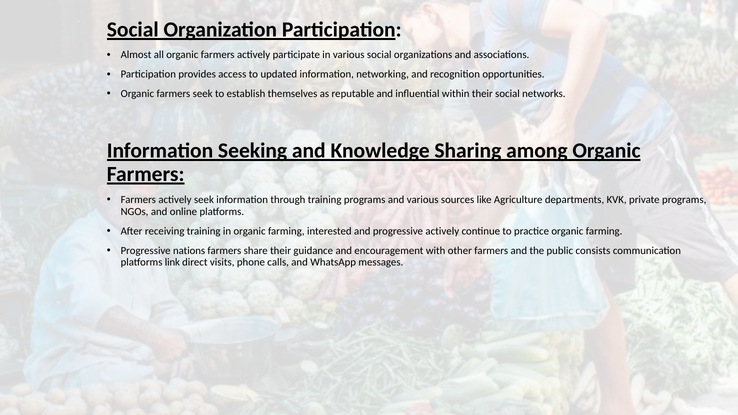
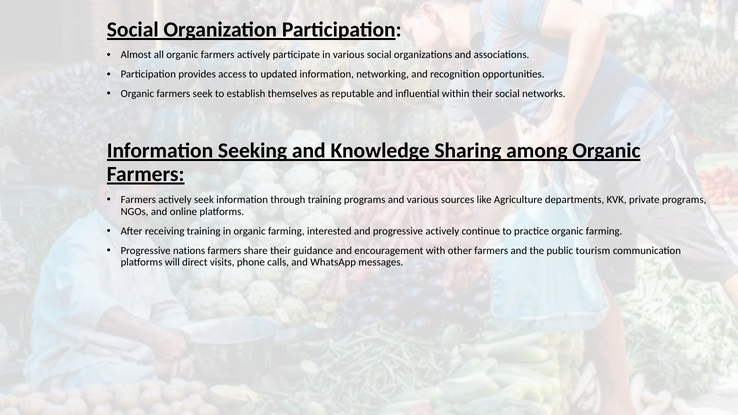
consists: consists -> tourism
link: link -> will
